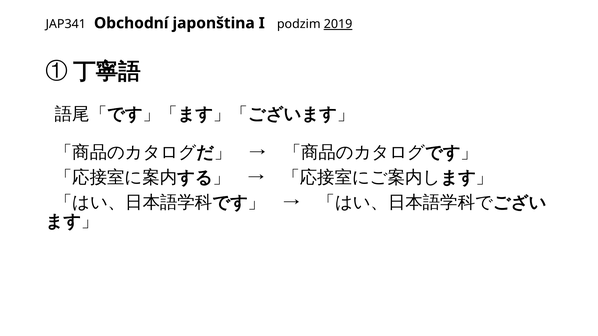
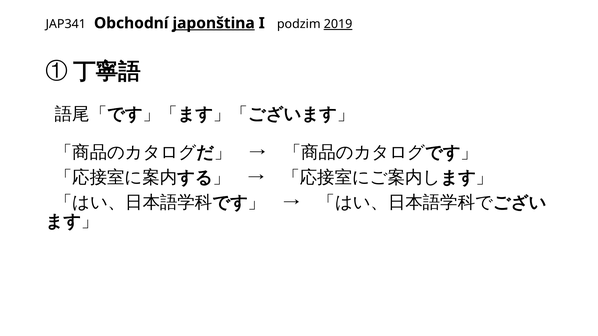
japonština underline: none -> present
